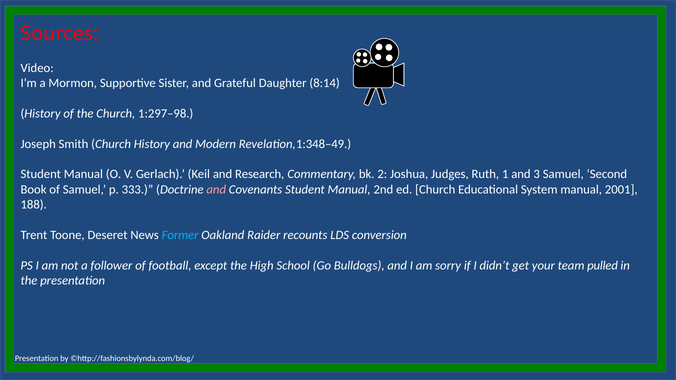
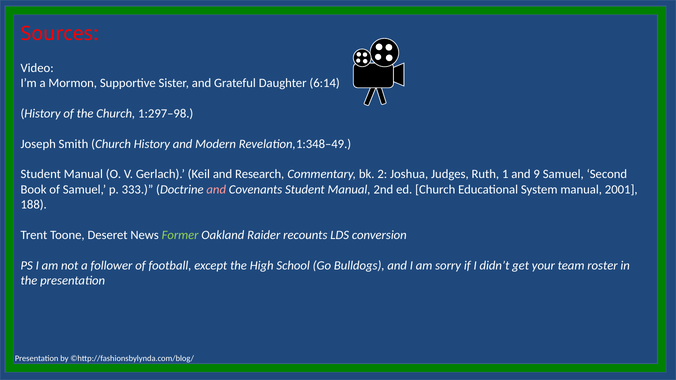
8:14: 8:14 -> 6:14
3: 3 -> 9
Former colour: light blue -> light green
pulled: pulled -> roster
